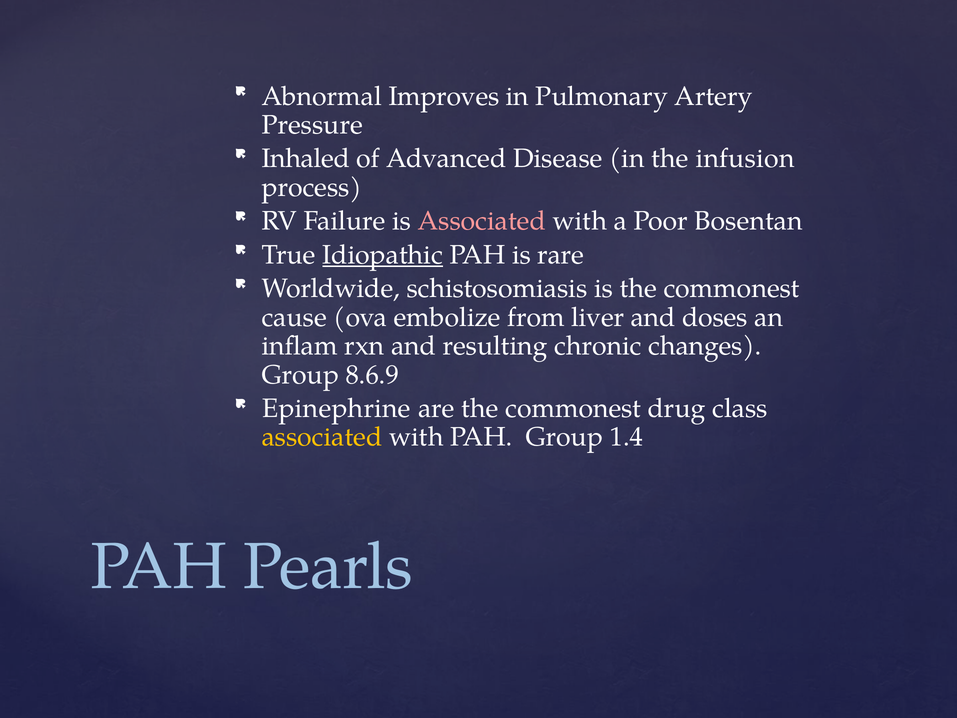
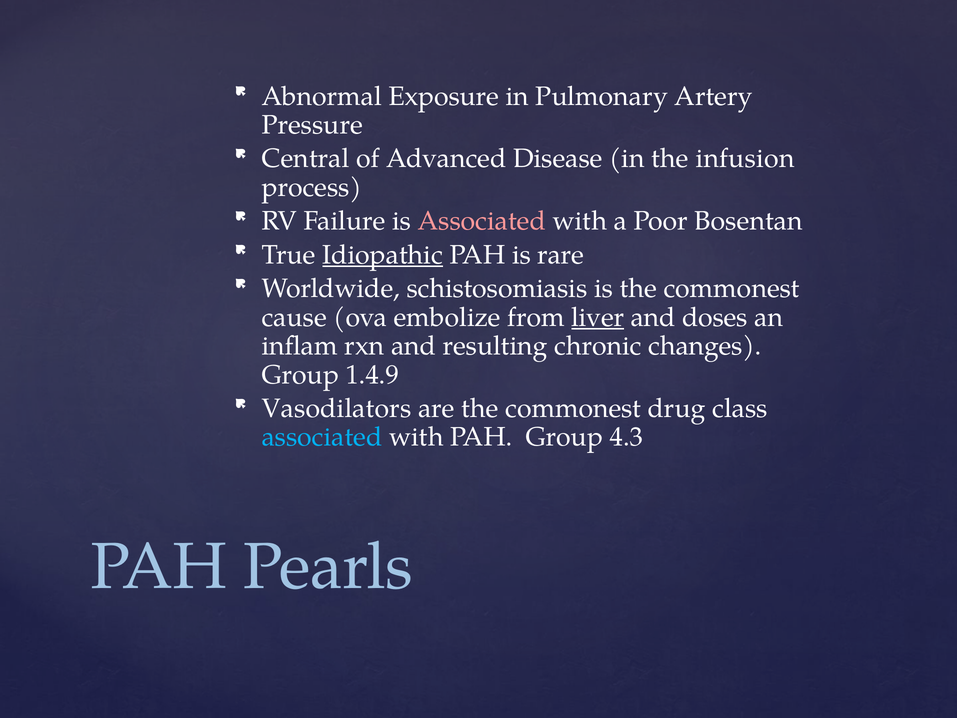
Improves: Improves -> Exposure
Inhaled: Inhaled -> Central
liver underline: none -> present
8.6.9: 8.6.9 -> 1.4.9
Epinephrine: Epinephrine -> Vasodilators
associated at (322, 437) colour: yellow -> light blue
1.4: 1.4 -> 4.3
